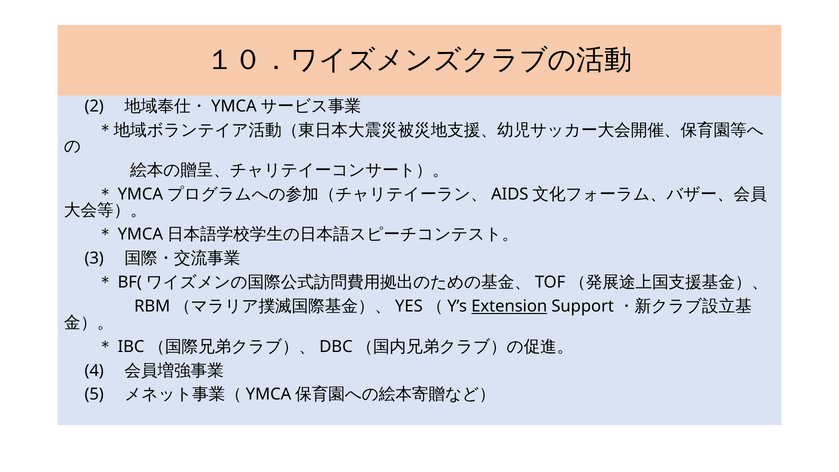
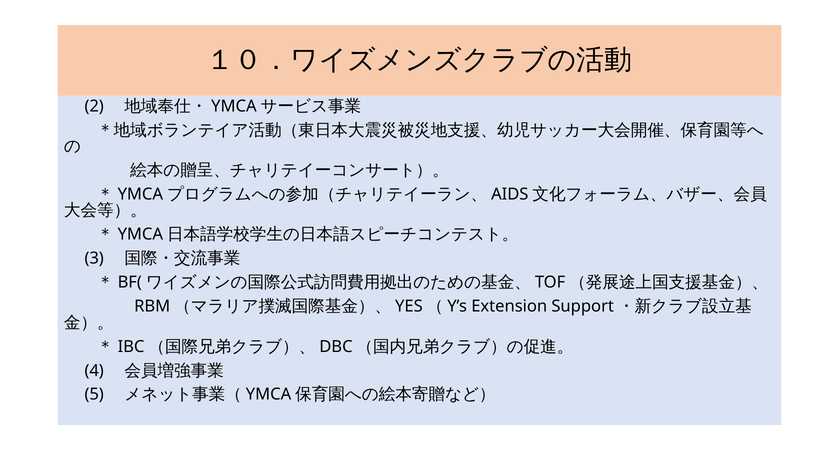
Extension underline: present -> none
